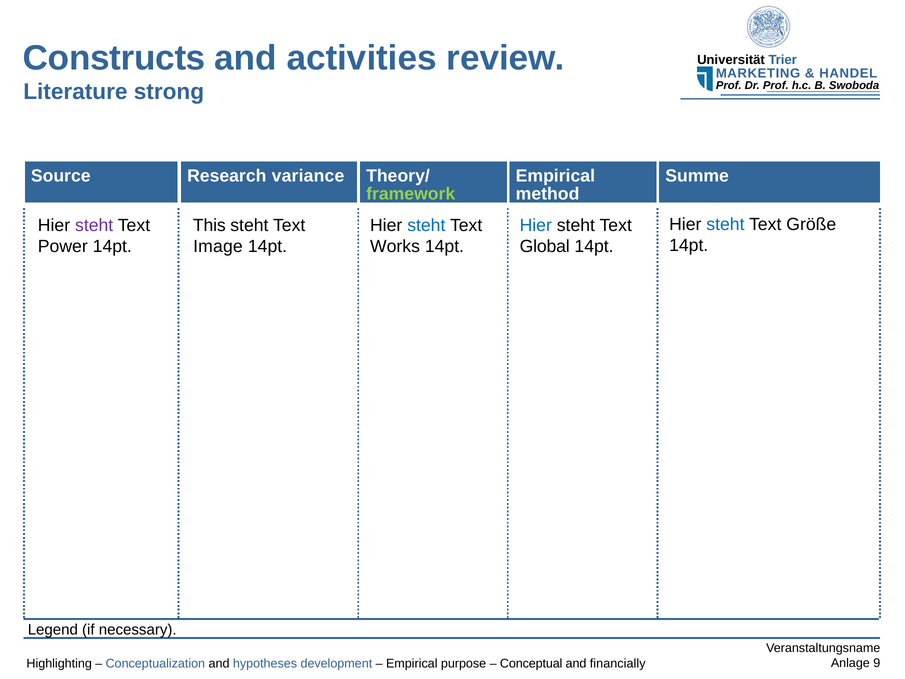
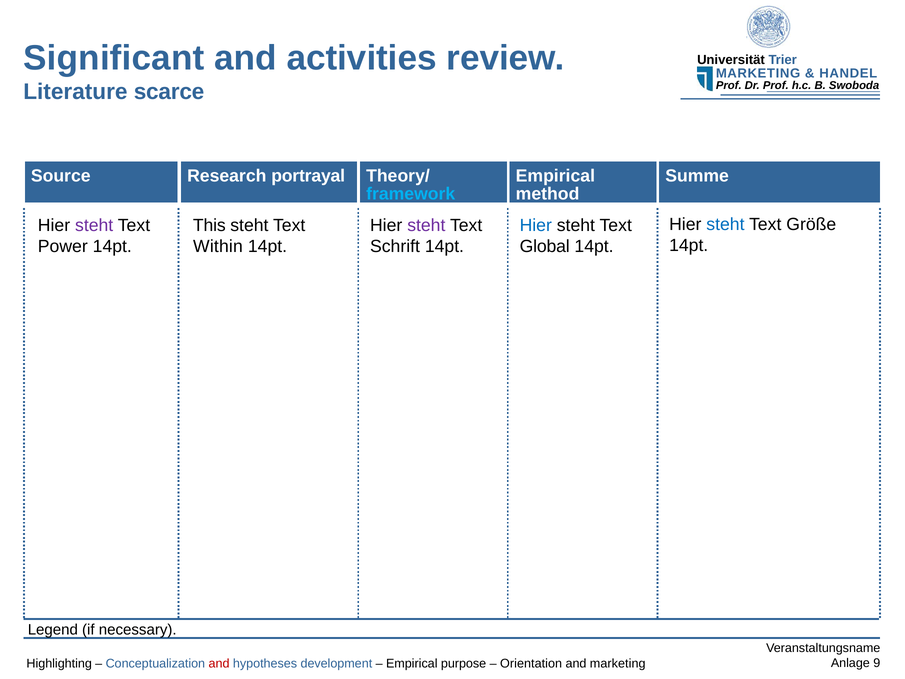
Constructs: Constructs -> Significant
strong: strong -> scarce
variance: variance -> portrayal
framework colour: light green -> light blue
steht at (426, 225) colour: blue -> purple
Image: Image -> Within
Works: Works -> Schrift
and at (219, 663) colour: black -> red
Conceptual: Conceptual -> Orientation
and financially: financially -> marketing
